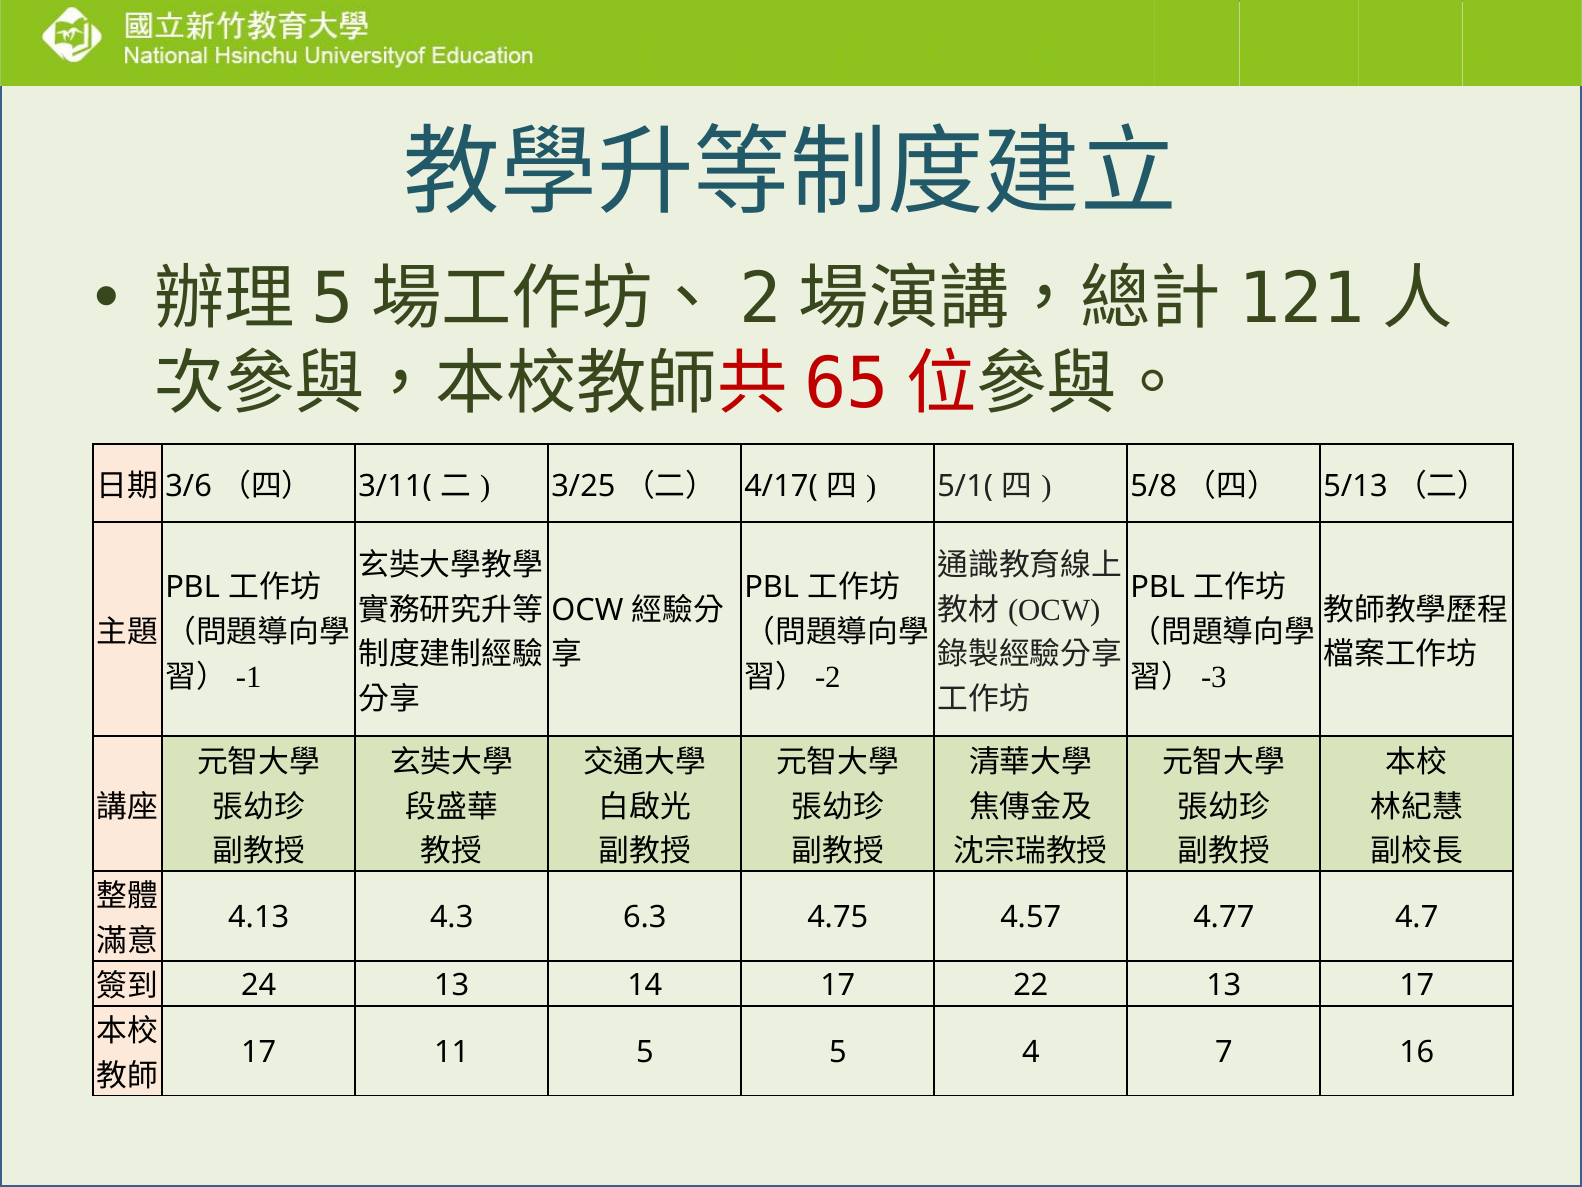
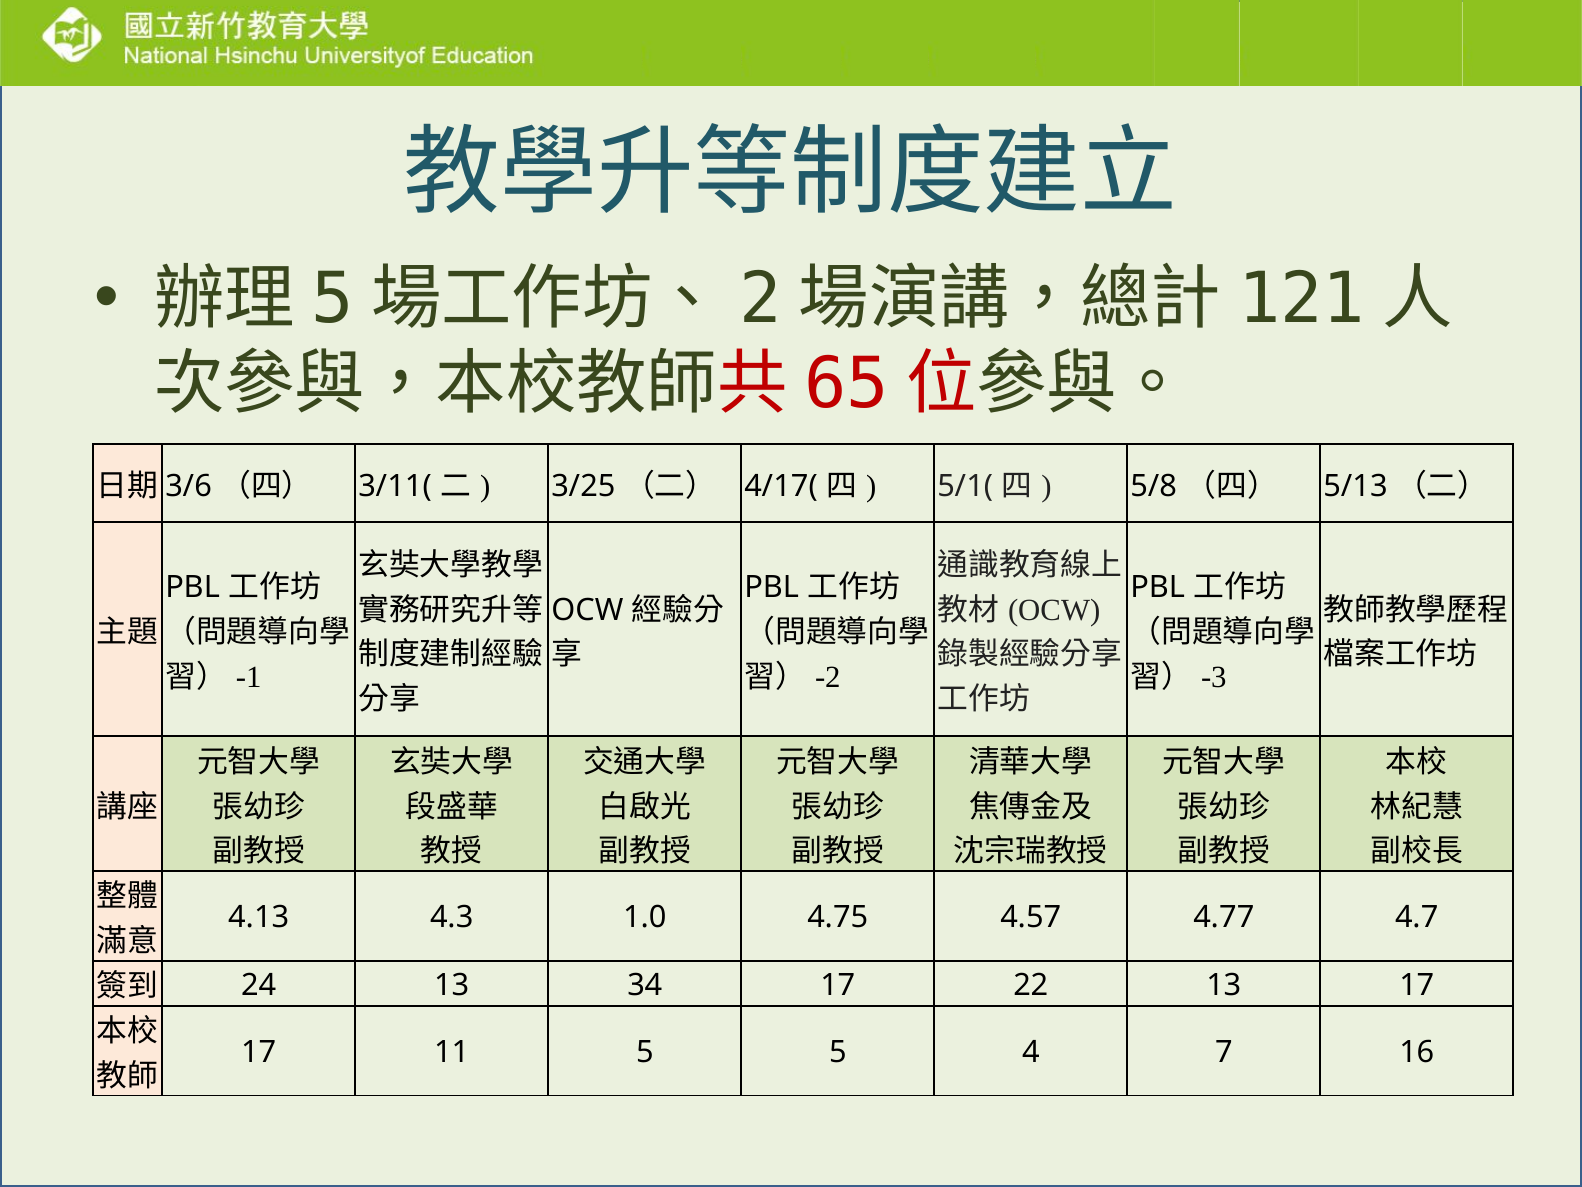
6.3: 6.3 -> 1.0
14: 14 -> 34
